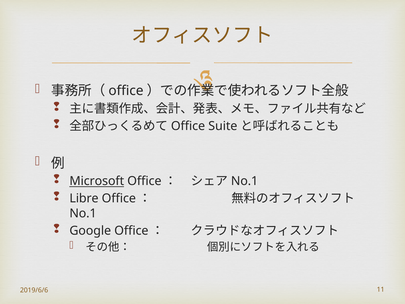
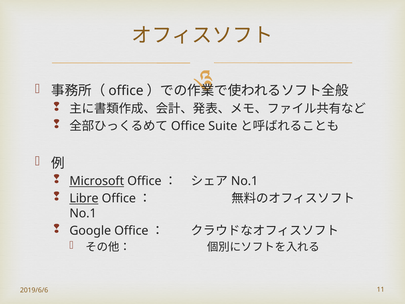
Libre underline: none -> present
